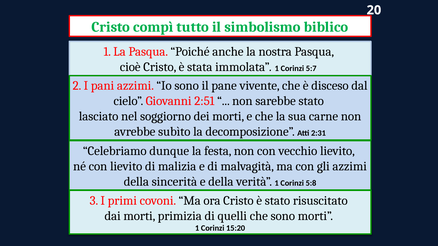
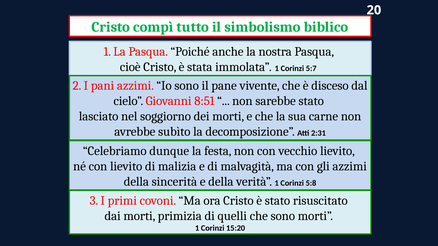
2:51: 2:51 -> 8:51
